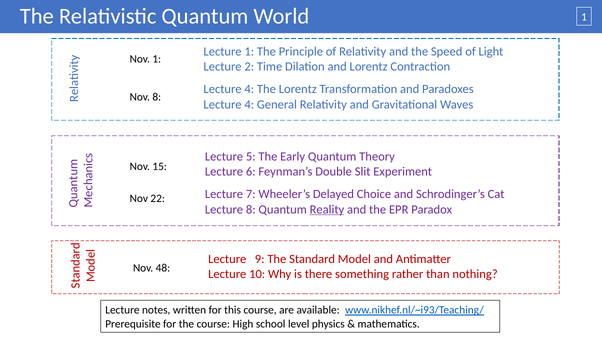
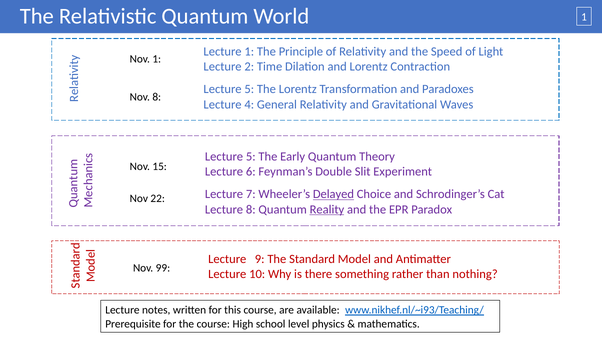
4 at (249, 89): 4 -> 5
Delayed underline: none -> present
48: 48 -> 99
